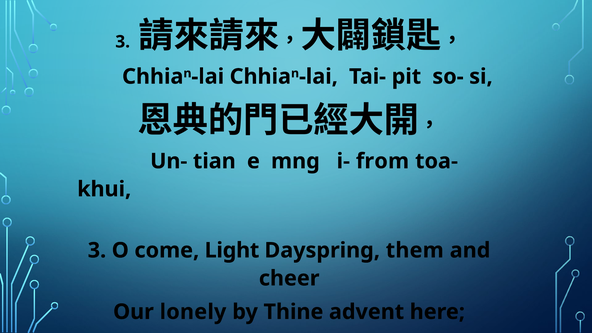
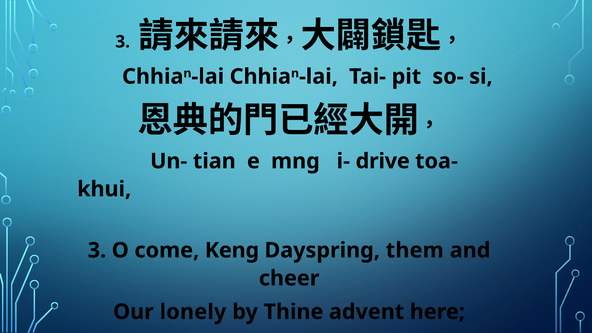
from: from -> drive
Light: Light -> Keng
